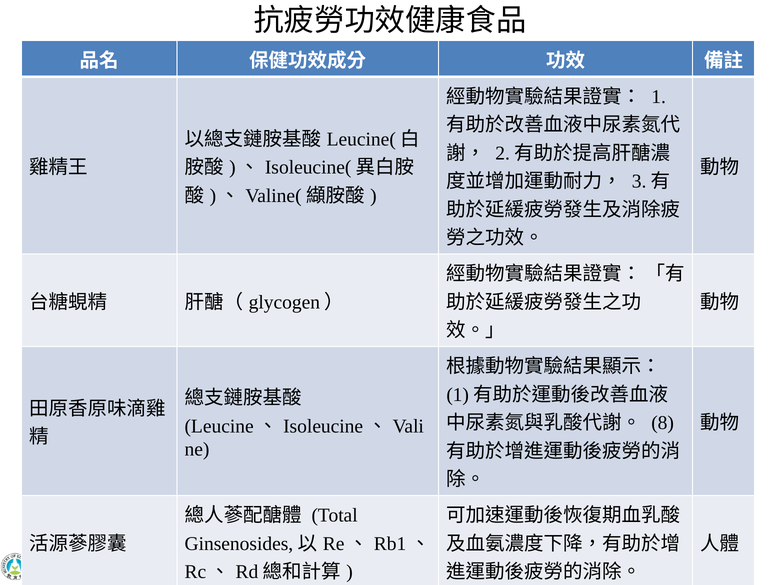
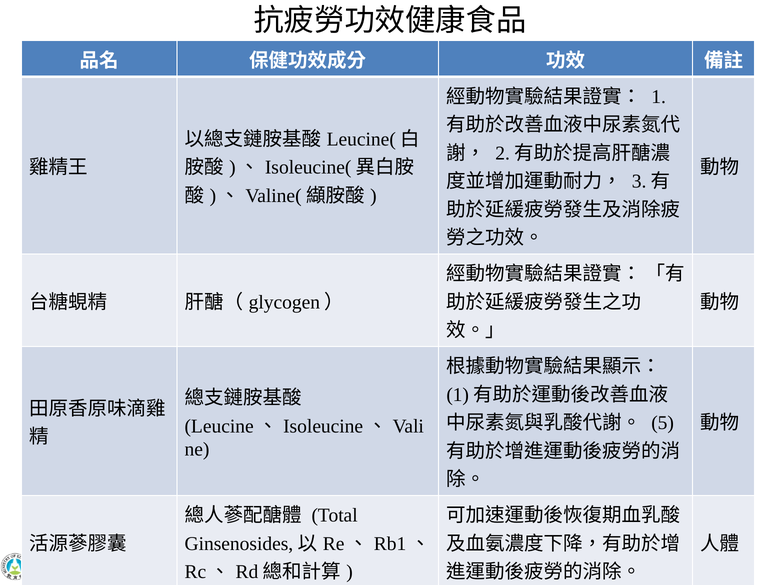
8: 8 -> 5
